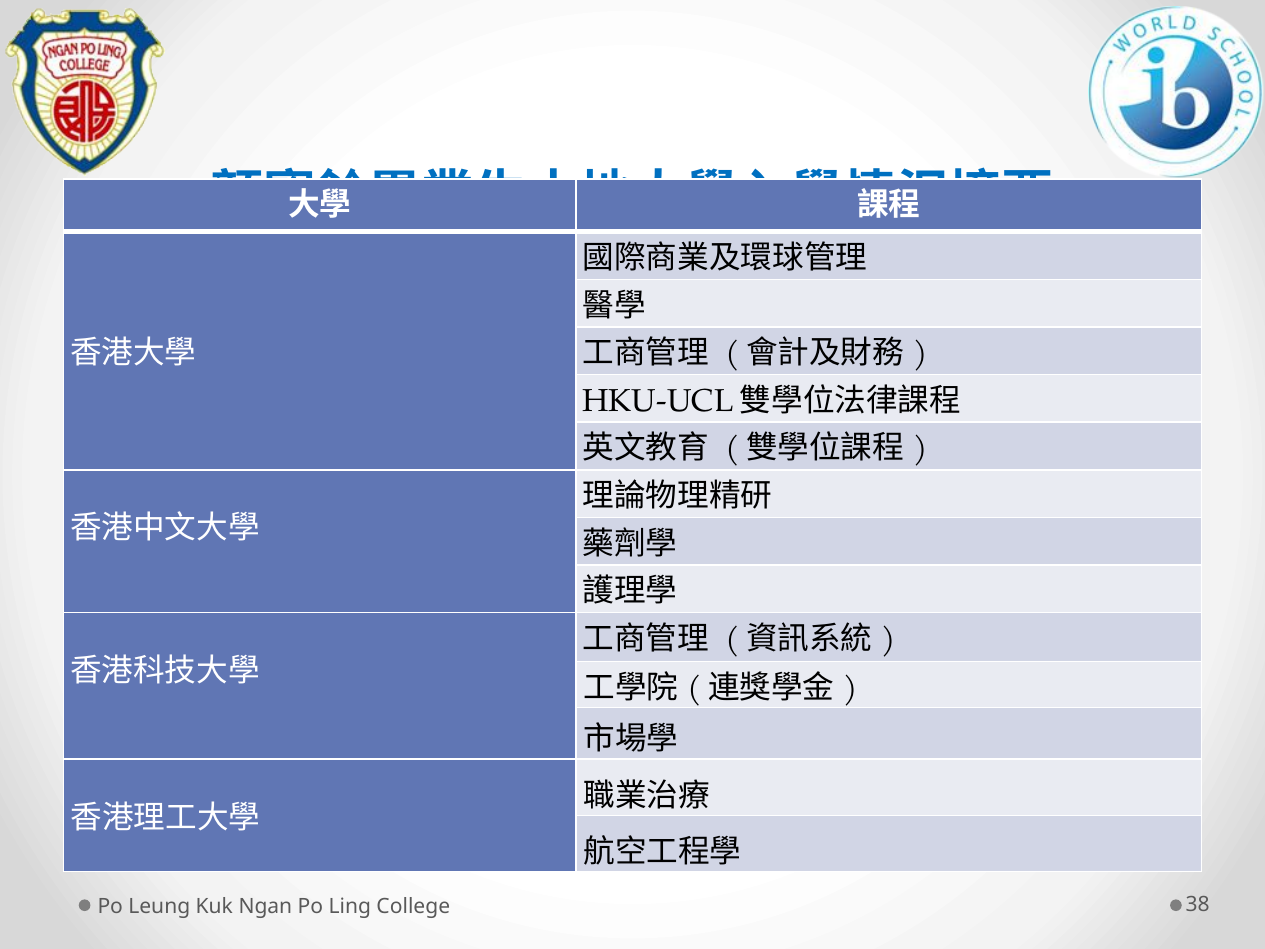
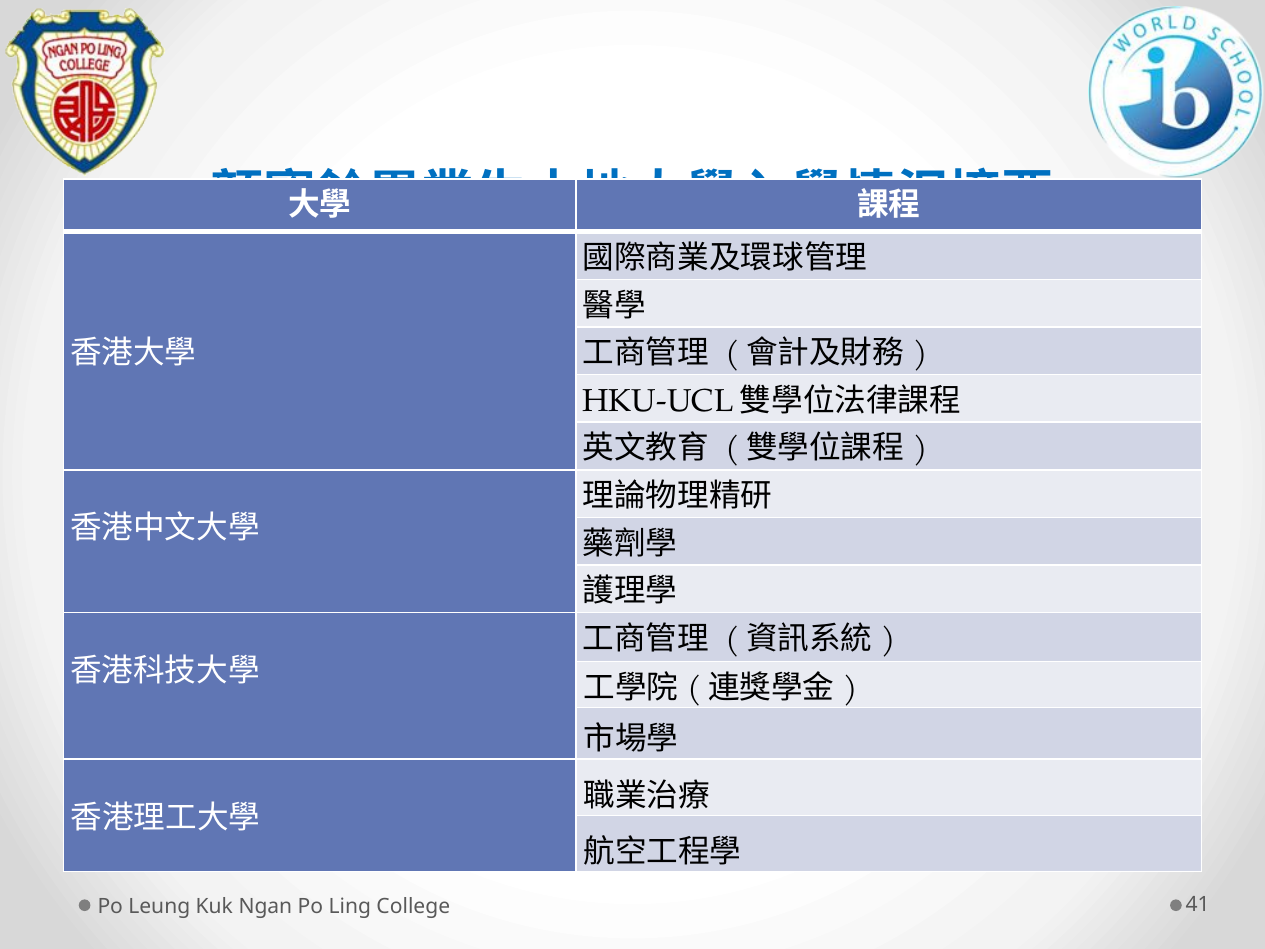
38: 38 -> 41
